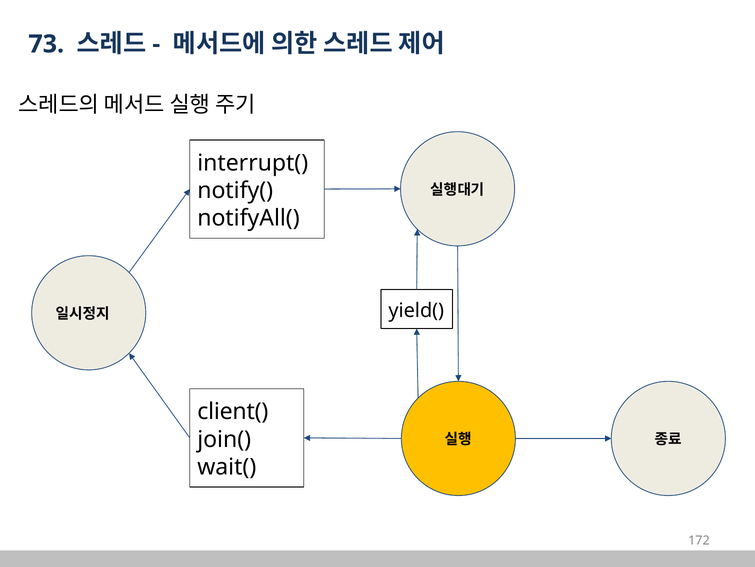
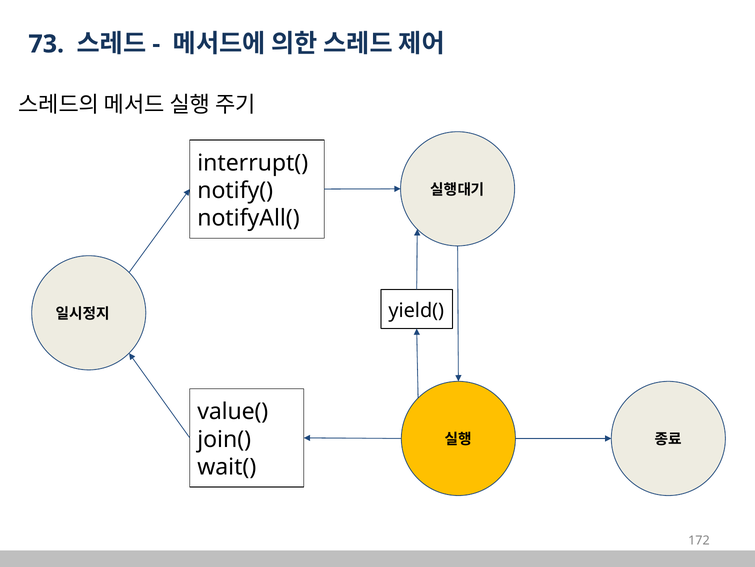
client(: client( -> value(
